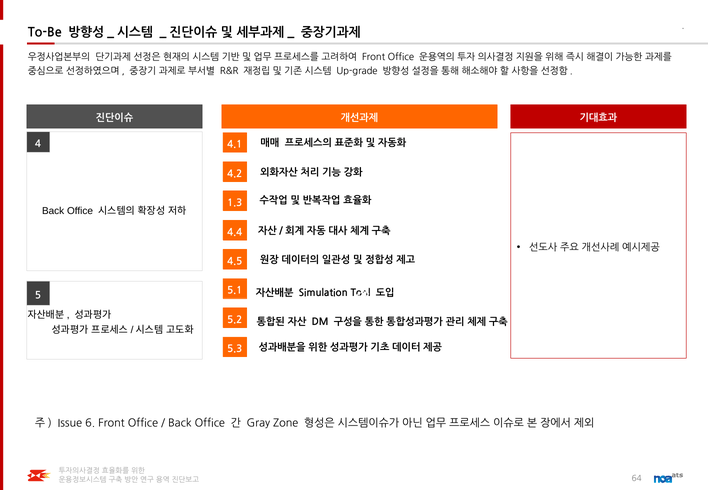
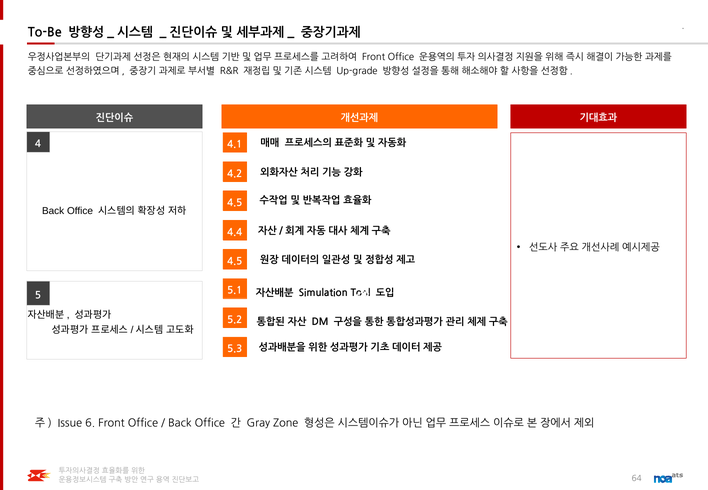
1.3 at (235, 203): 1.3 -> 4.5
